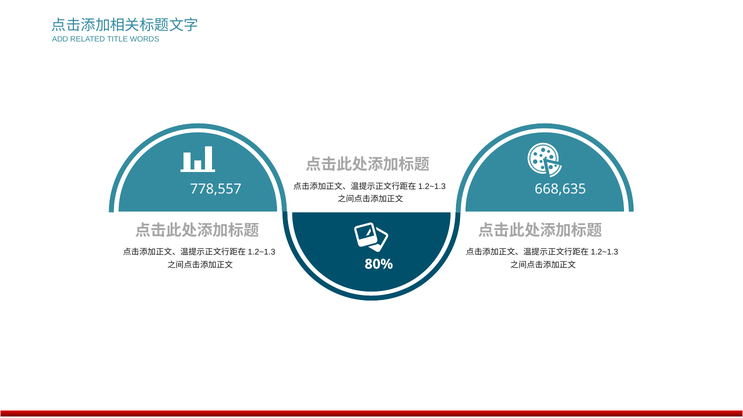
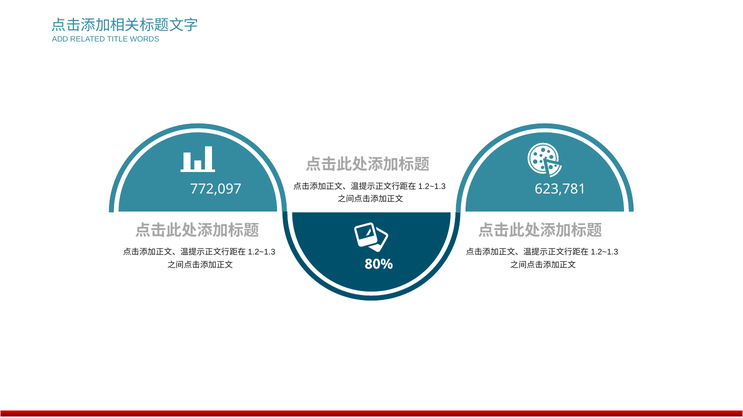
778,557: 778,557 -> 772,097
668,635: 668,635 -> 623,781
